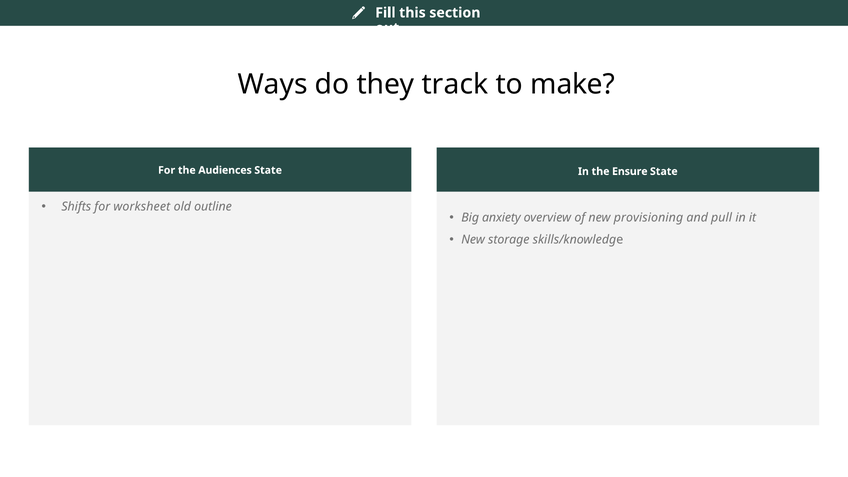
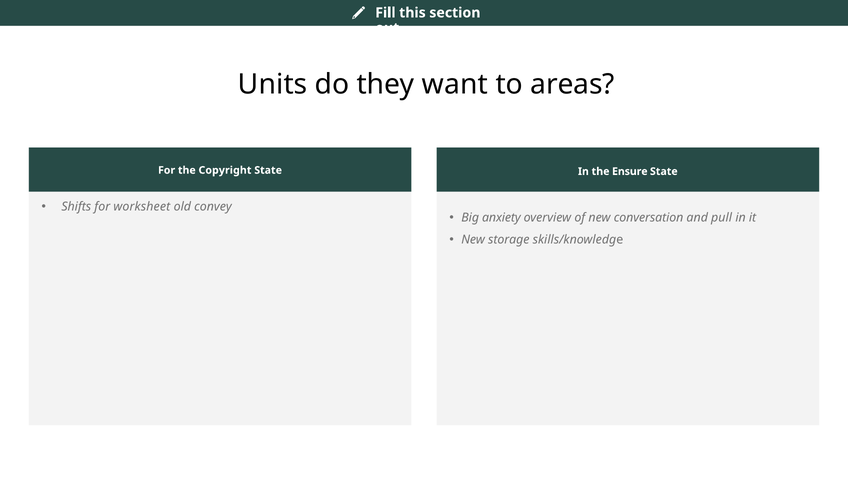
Ways: Ways -> Units
track: track -> want
make: make -> areas
Audiences: Audiences -> Copyright
outline: outline -> convey
provisioning: provisioning -> conversation
